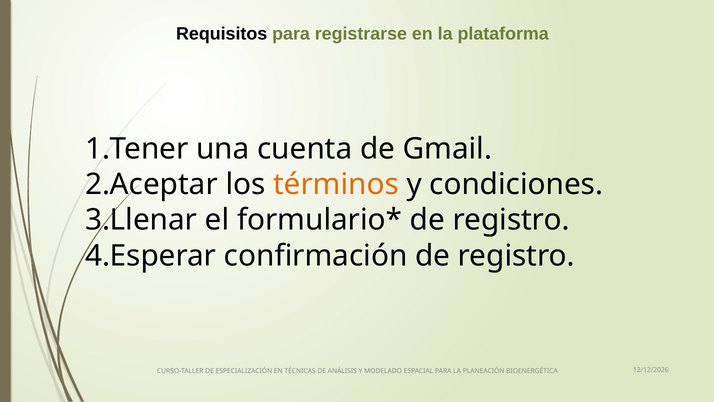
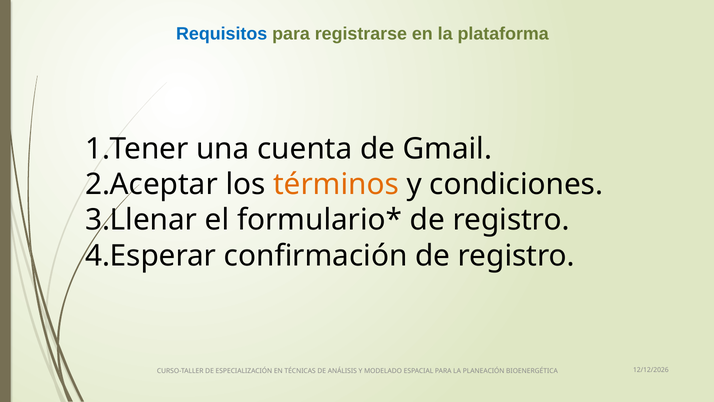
Requisitos colour: black -> blue
